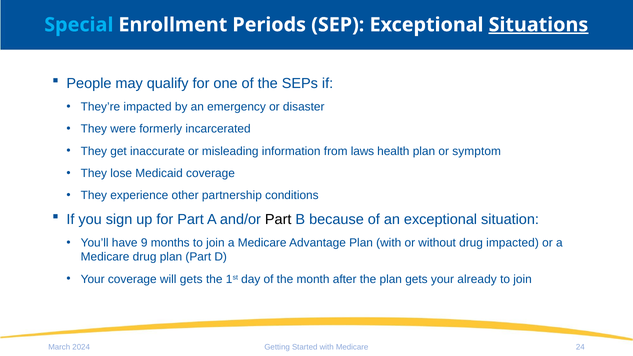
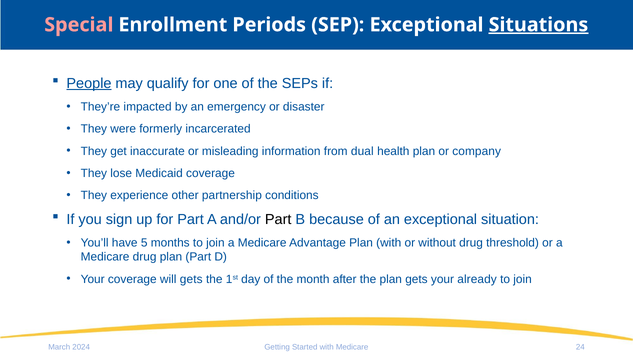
Special colour: light blue -> pink
People underline: none -> present
laws: laws -> dual
symptom: symptom -> company
9: 9 -> 5
drug impacted: impacted -> threshold
